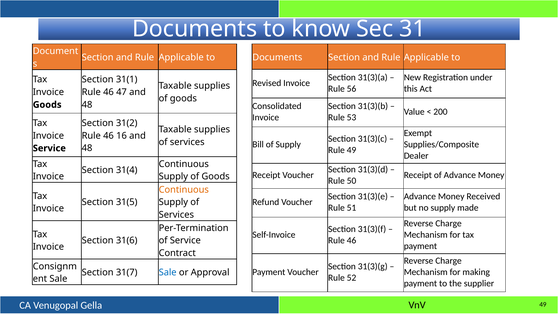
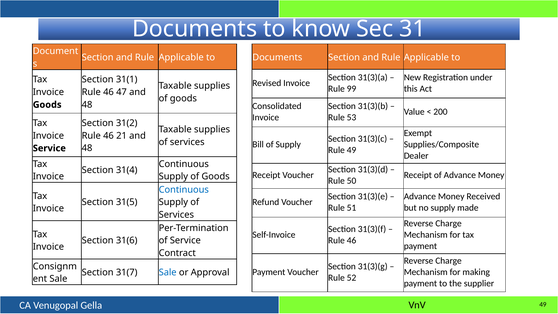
56: 56 -> 99
16: 16 -> 21
Continuous at (184, 190) colour: orange -> blue
